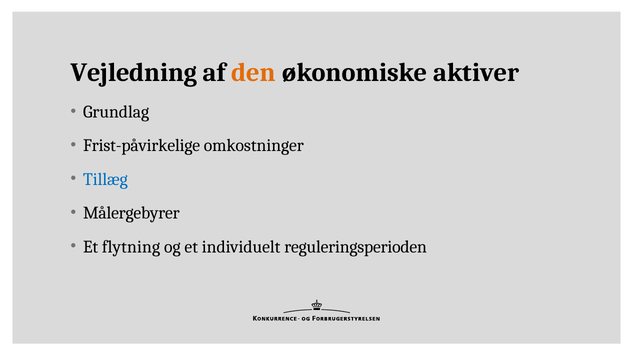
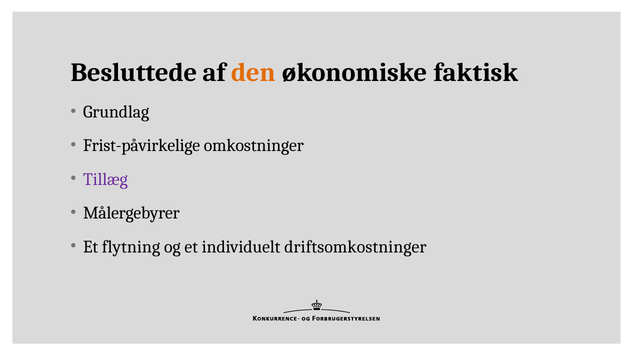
Vejledning: Vejledning -> Besluttede
aktiver: aktiver -> faktisk
Tillæg colour: blue -> purple
reguleringsperioden: reguleringsperioden -> driftsomkostninger
